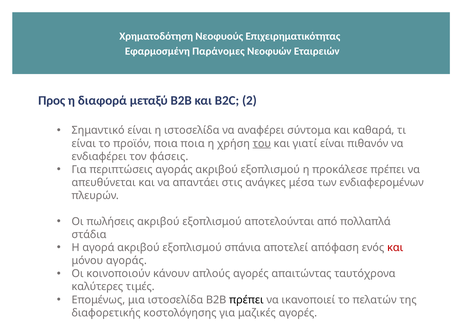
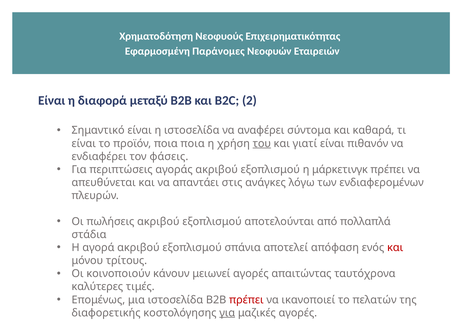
Προς at (52, 100): Προς -> Είναι
προκάλεσε: προκάλεσε -> μάρκετινγκ
μέσα: μέσα -> λόγω
μόνου αγοράς: αγοράς -> τρίτους
απλούς: απλούς -> μειωνεί
πρέπει at (246, 299) colour: black -> red
για at (227, 312) underline: none -> present
